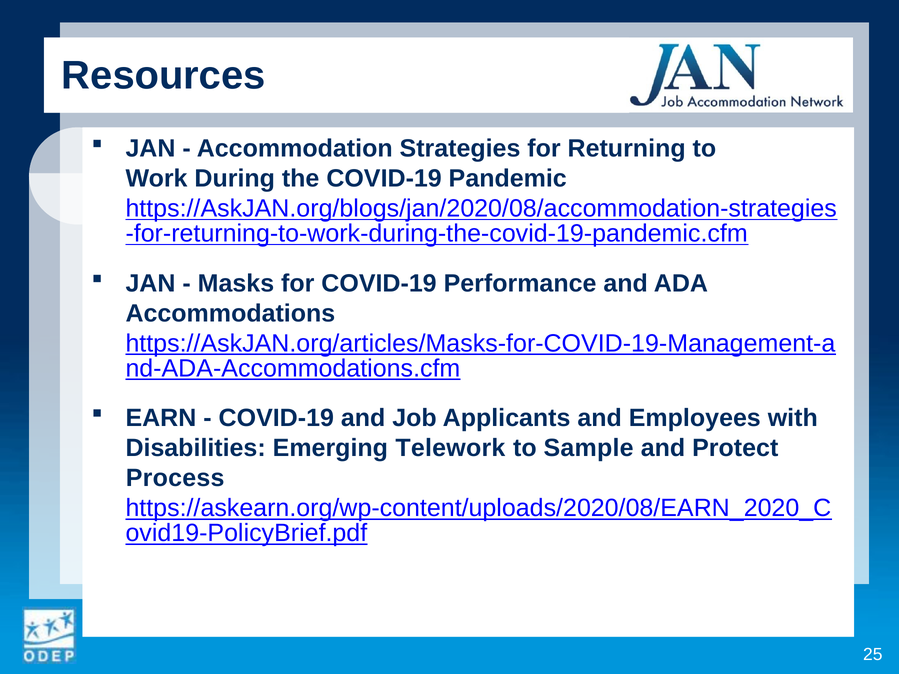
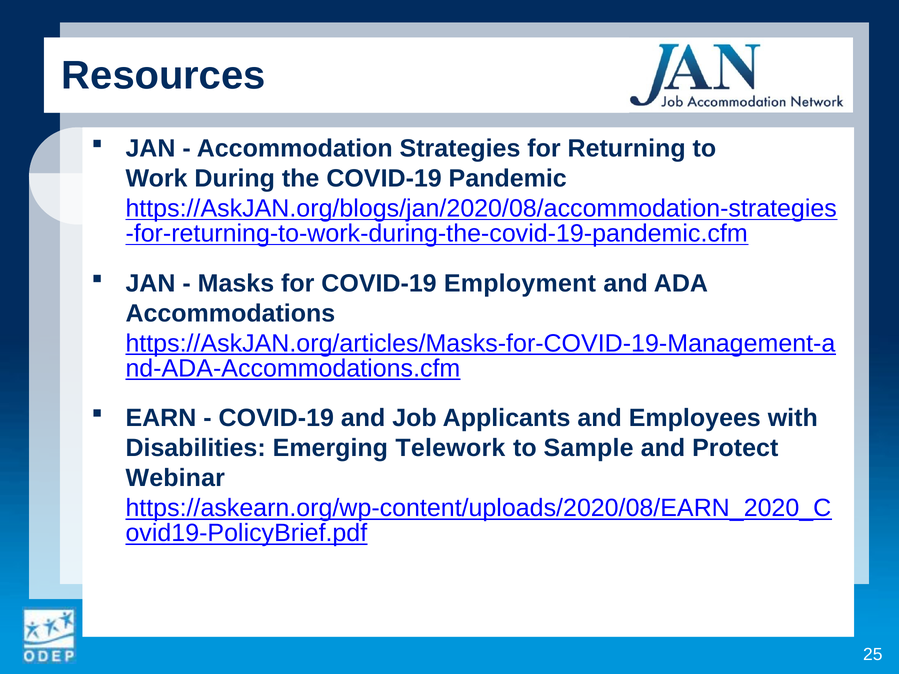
Performance: Performance -> Employment
Process: Process -> Webinar
